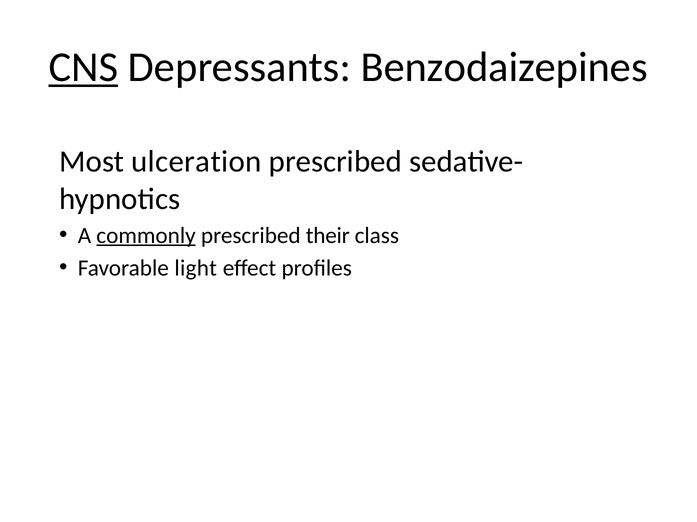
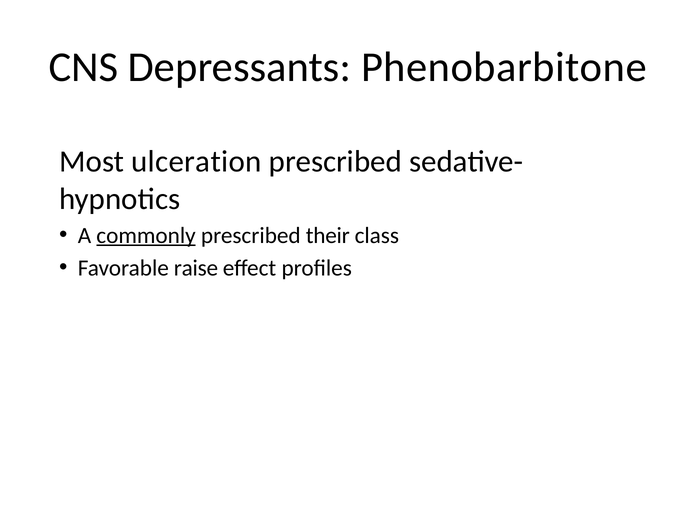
CNS underline: present -> none
Benzodaizepines: Benzodaizepines -> Phenobarbitone
light: light -> raise
